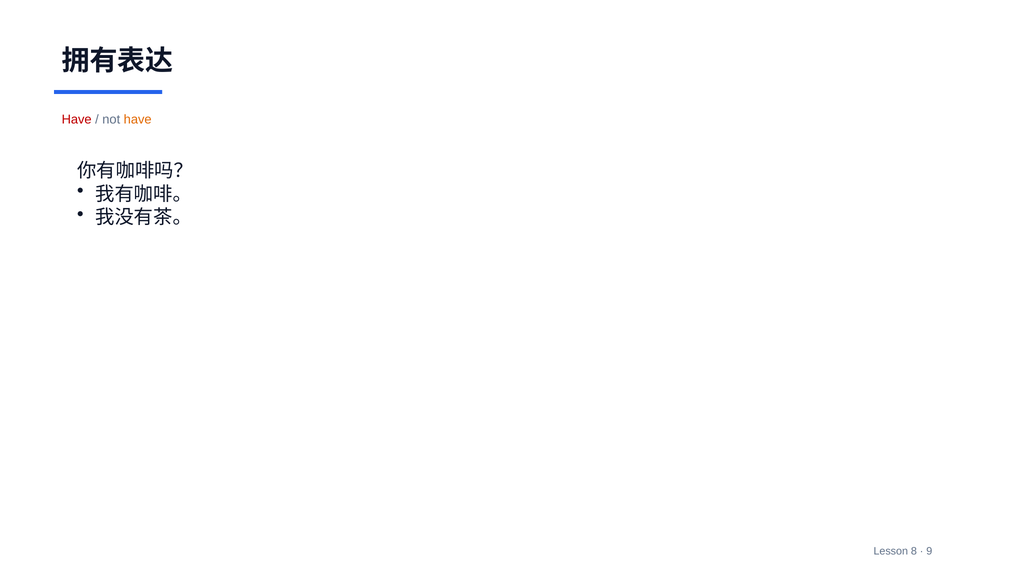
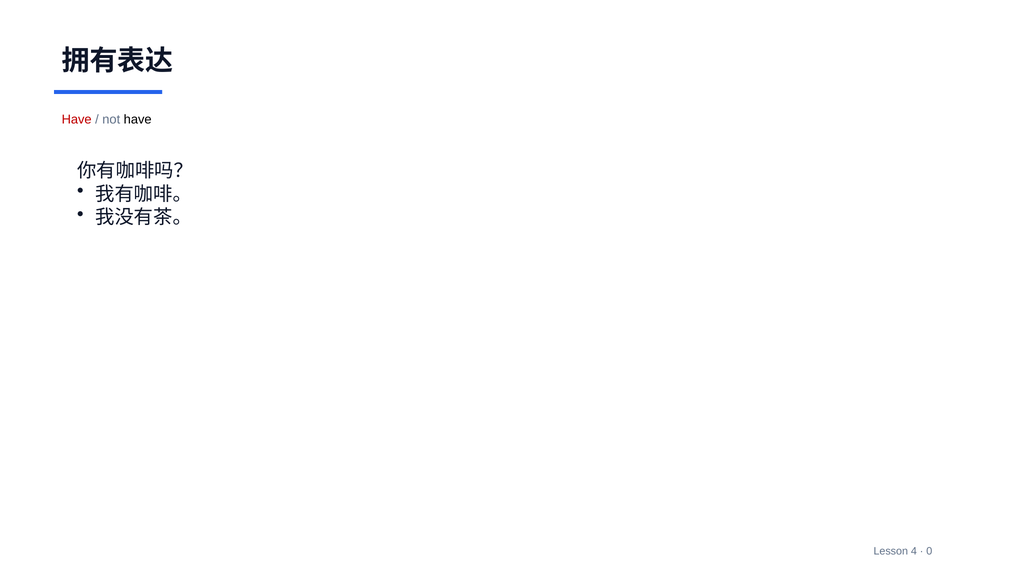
have at (138, 120) colour: orange -> black
8: 8 -> 4
9: 9 -> 0
